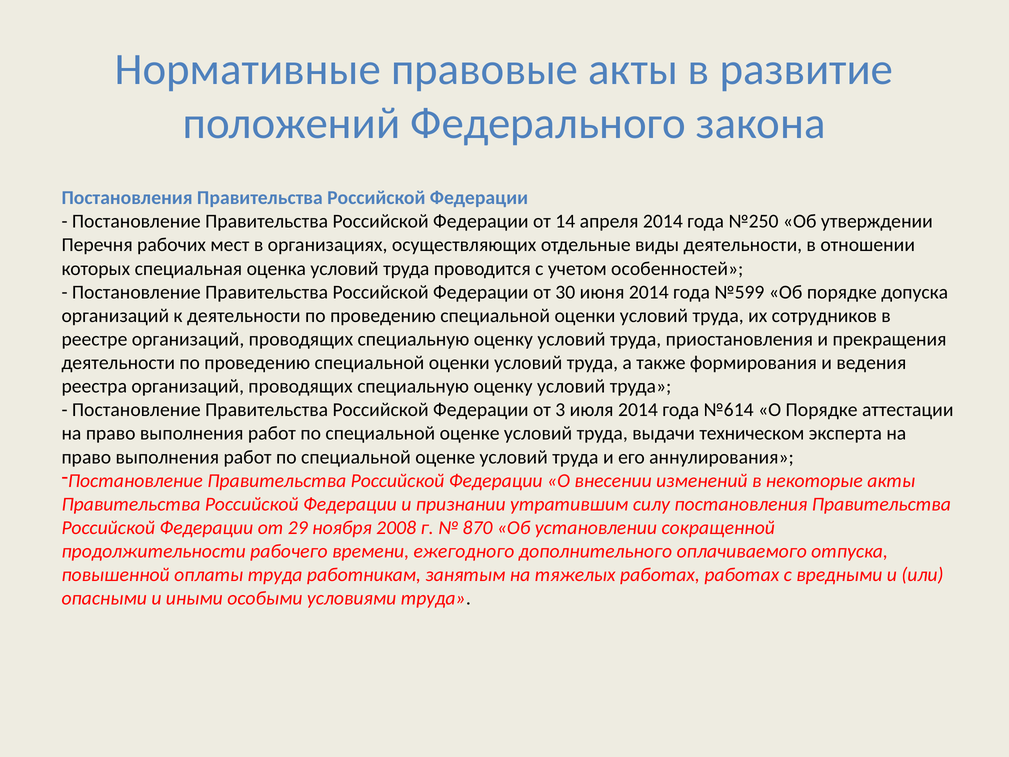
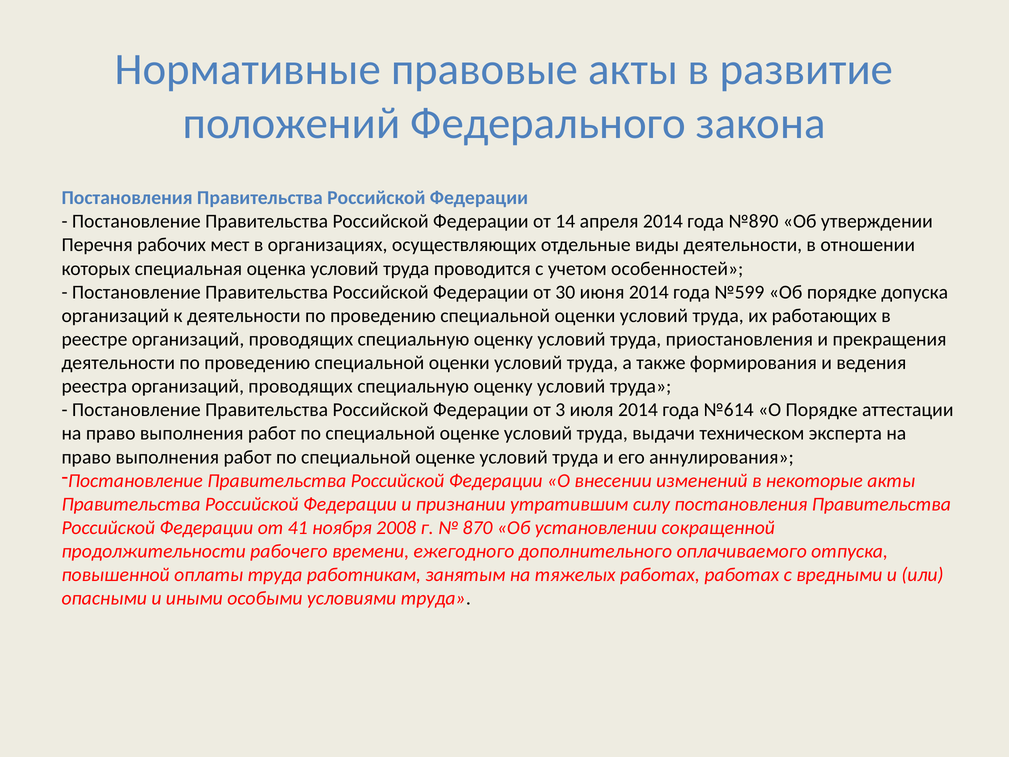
№250: №250 -> №890
сотрудников: сотрудников -> работающих
29: 29 -> 41
